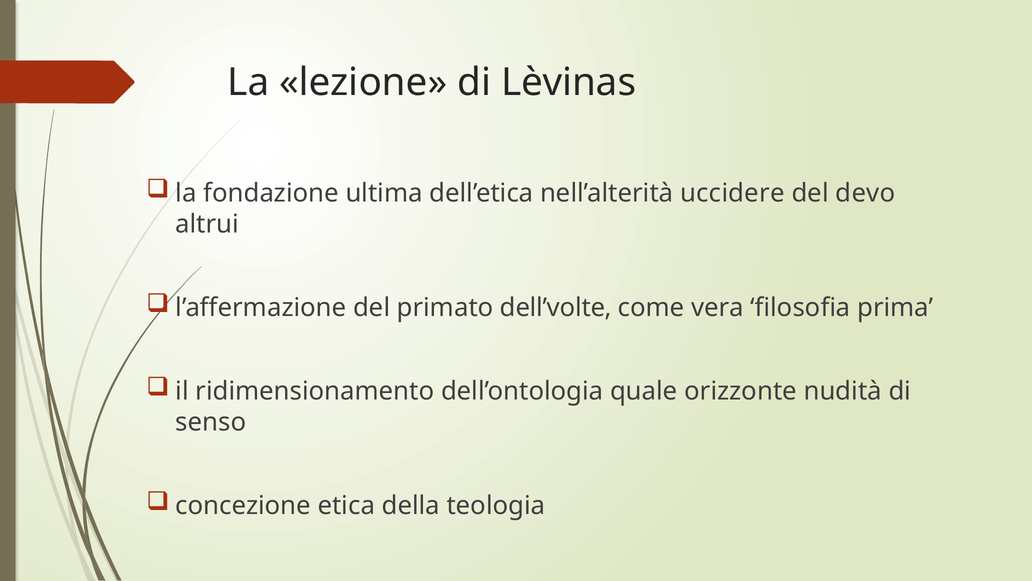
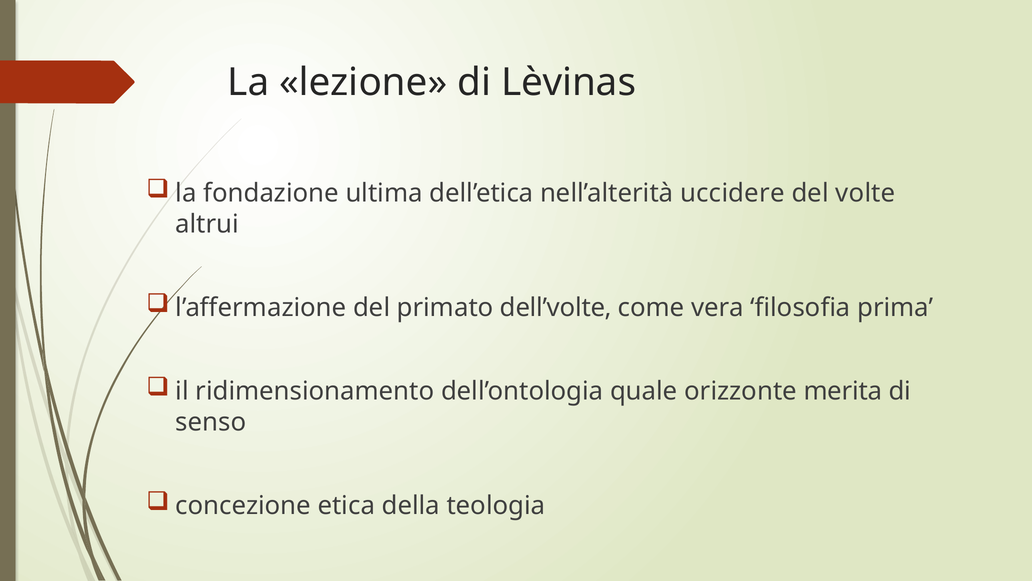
devo: devo -> volte
nudità: nudità -> merita
